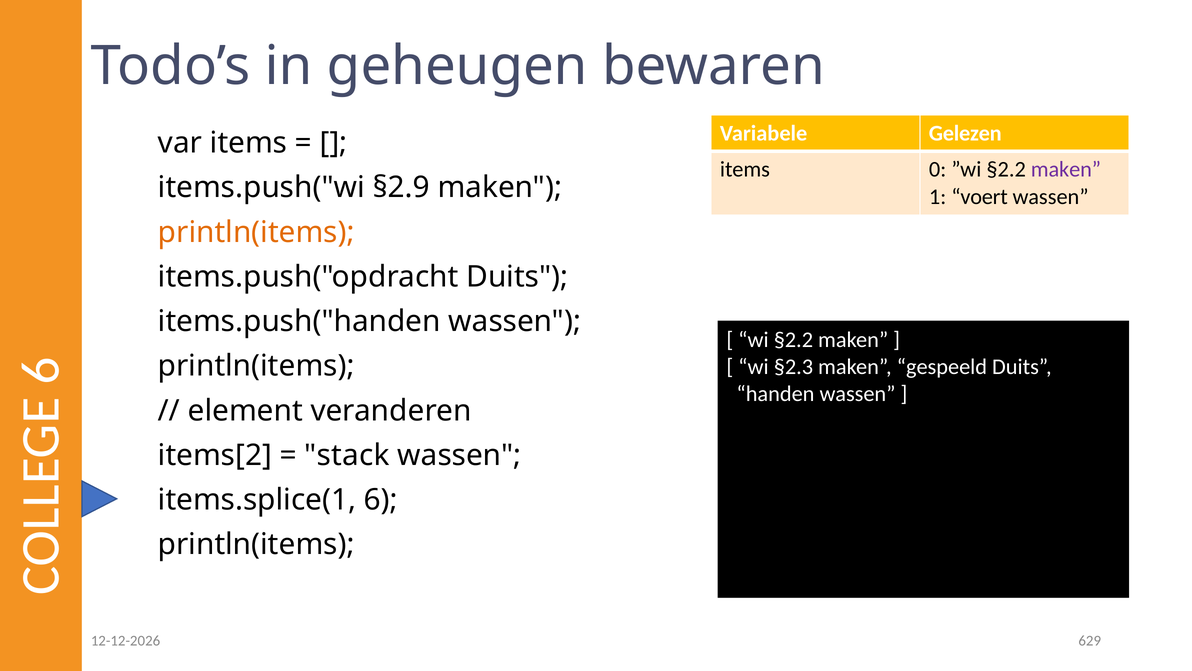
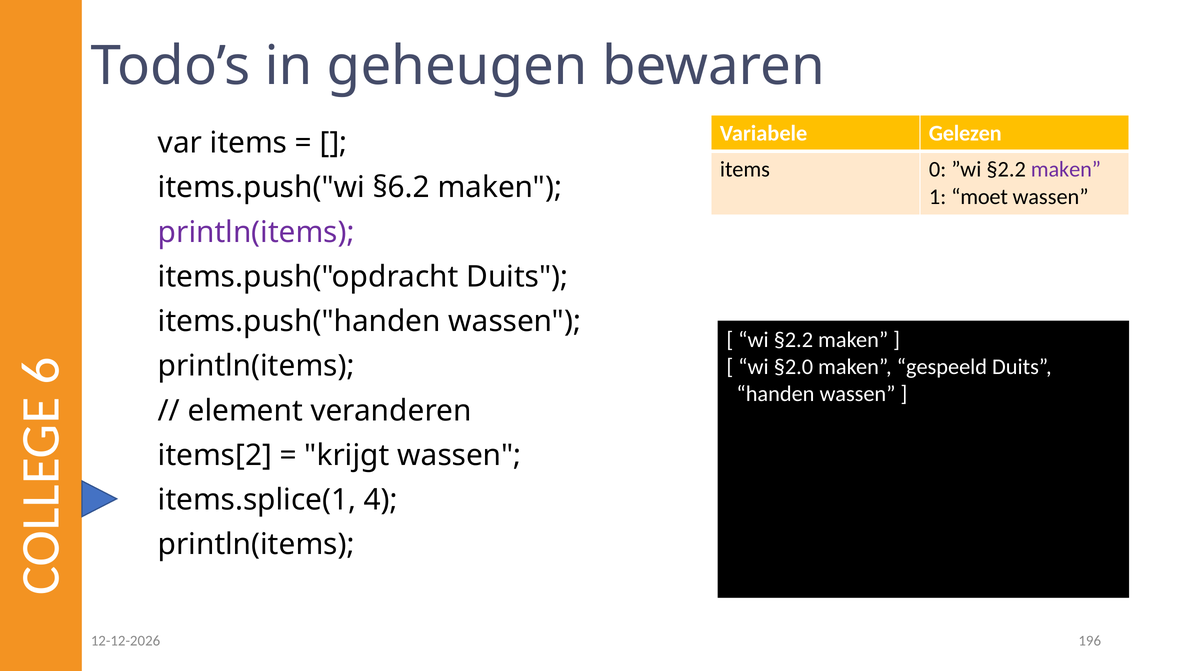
§2.9: §2.9 -> §6.2
voert: voert -> moet
println(items at (256, 232) colour: orange -> purple
§2.3: §2.3 -> §2.0
stack: stack -> krijgt
items.splice(1 6: 6 -> 4
629: 629 -> 196
